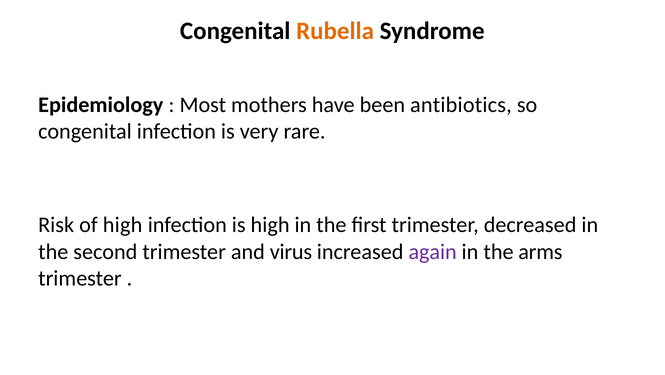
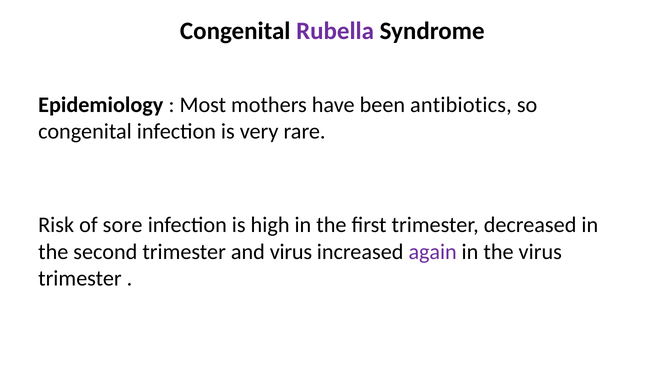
Rubella colour: orange -> purple
of high: high -> sore
the arms: arms -> virus
